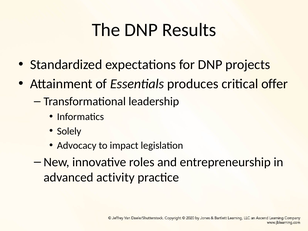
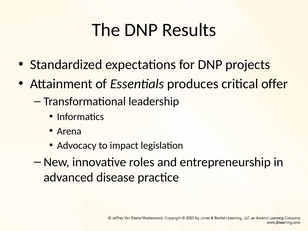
Solely: Solely -> Arena
activity: activity -> disease
